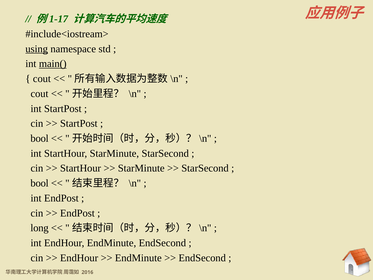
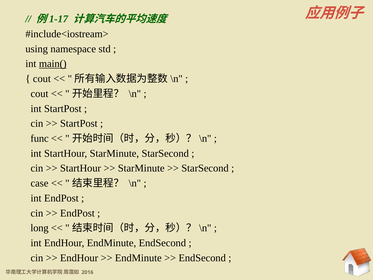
using underline: present -> none
bool at (40, 138): bool -> func
bool at (40, 183): bool -> case
